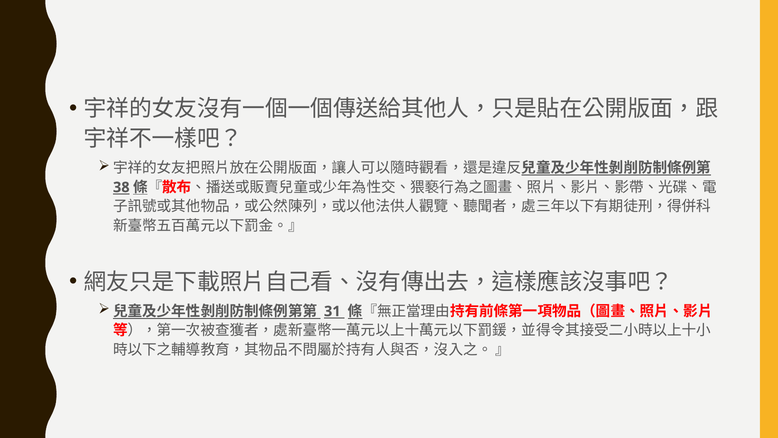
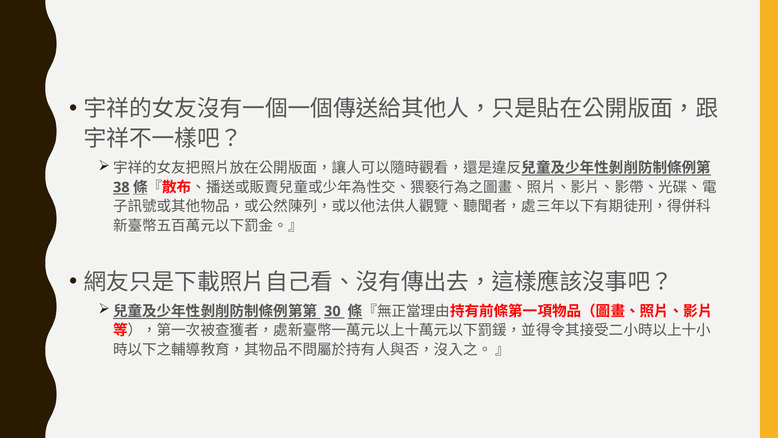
31: 31 -> 30
